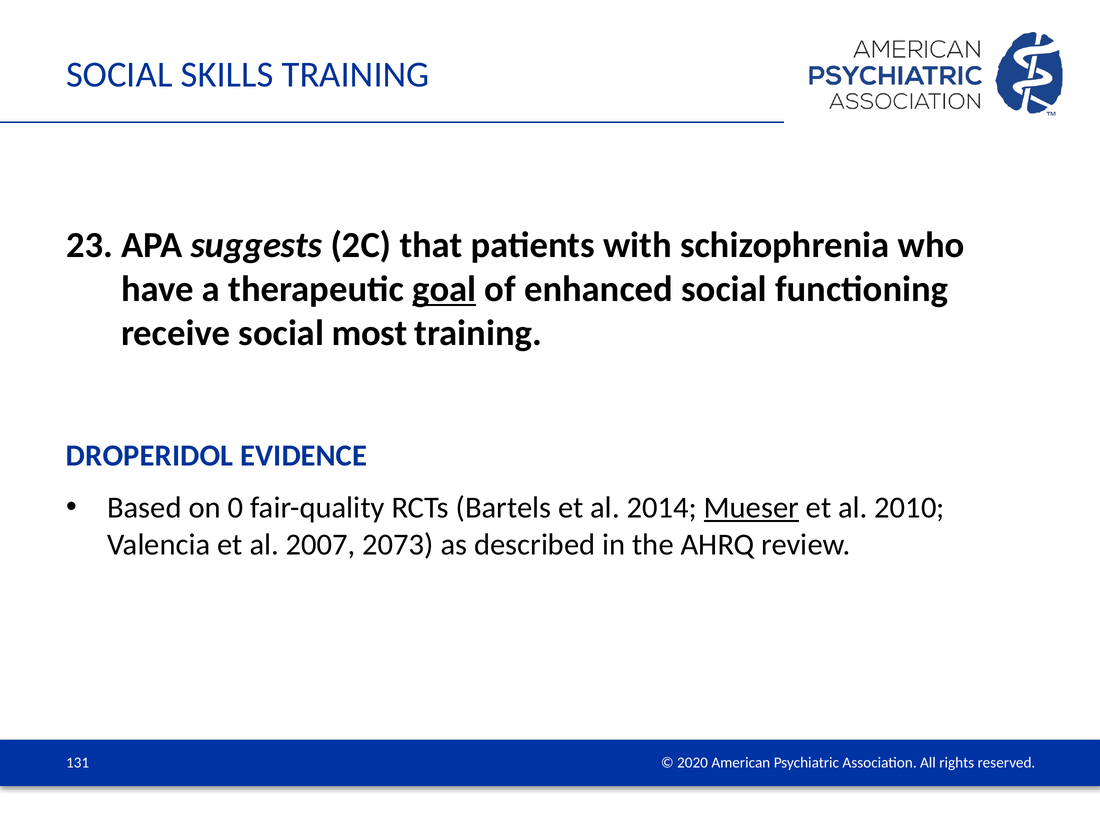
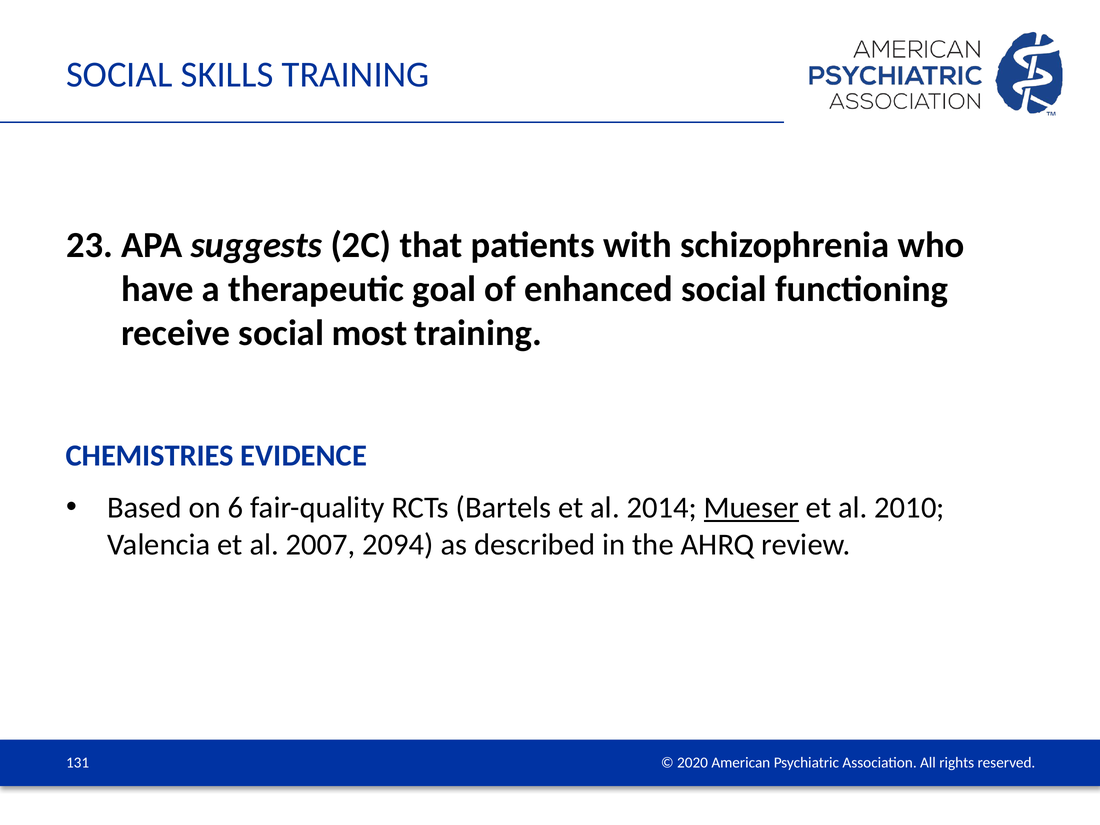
goal underline: present -> none
DROPERIDOL: DROPERIDOL -> CHEMISTRIES
0: 0 -> 6
2073: 2073 -> 2094
